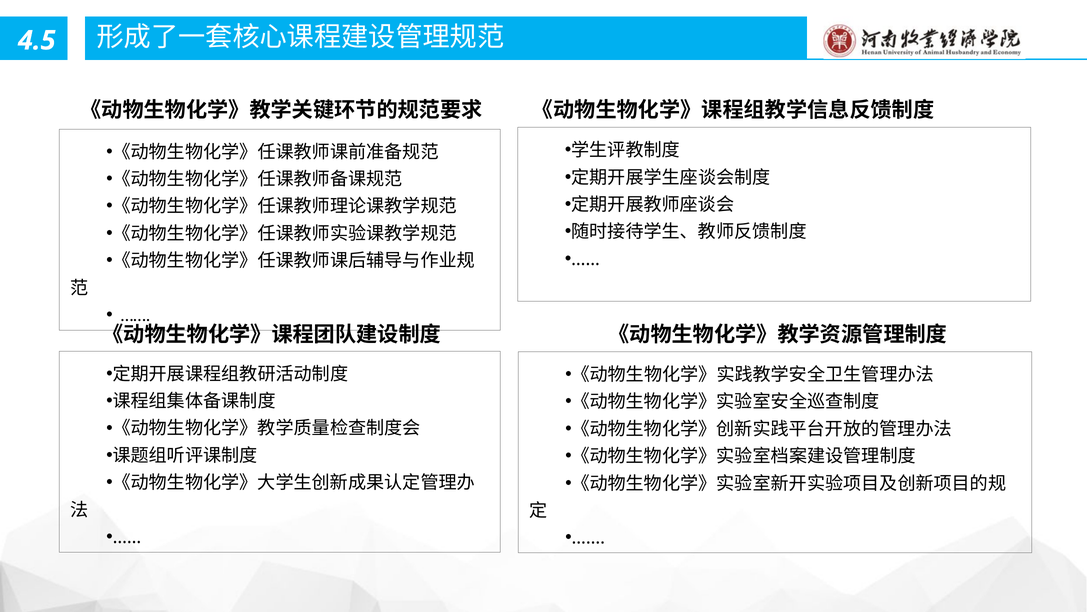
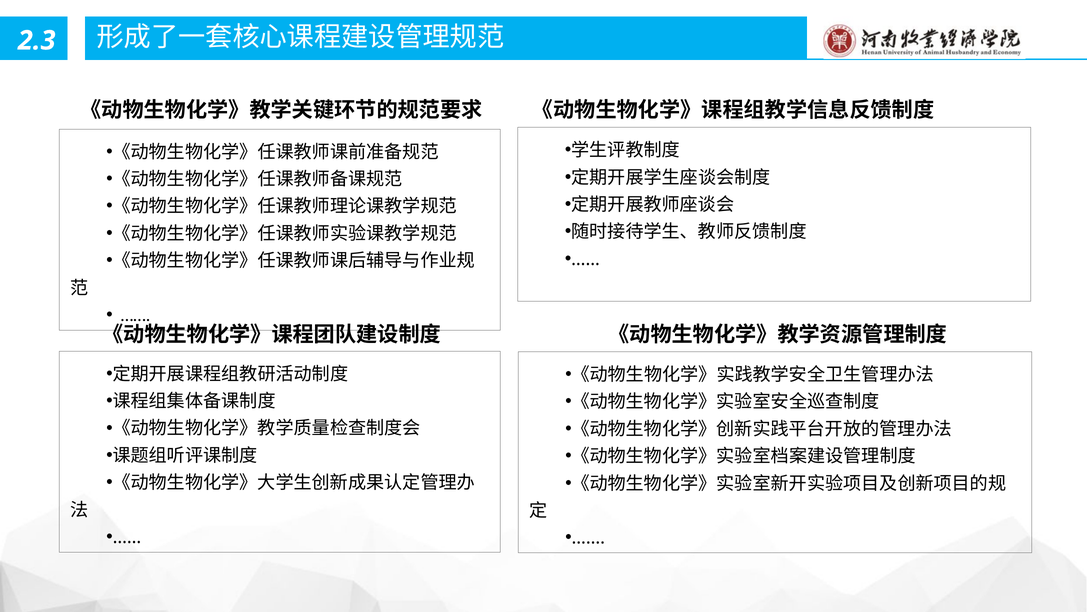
4.5: 4.5 -> 2.3
